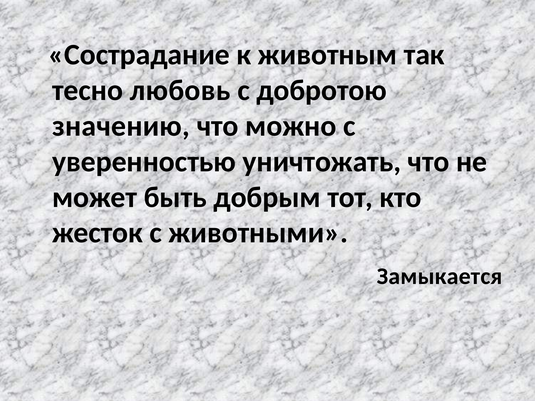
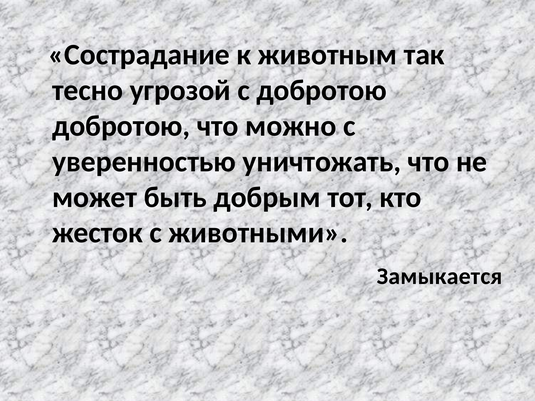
любовь: любовь -> угрозой
значению at (121, 126): значению -> добротою
